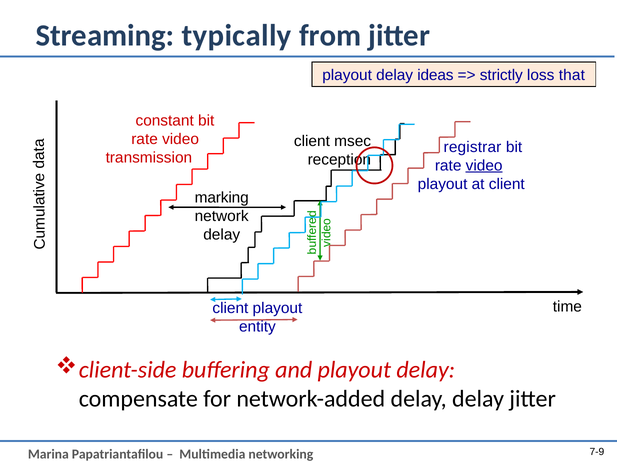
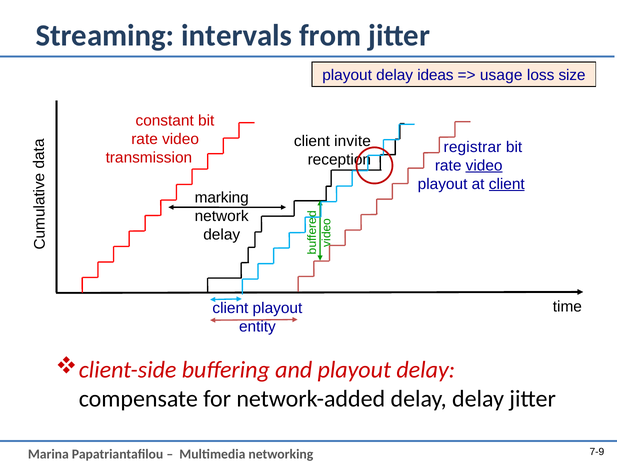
typically: typically -> intervals
strictly: strictly -> usage
that: that -> size
msec: msec -> invite
client at (507, 184) underline: none -> present
